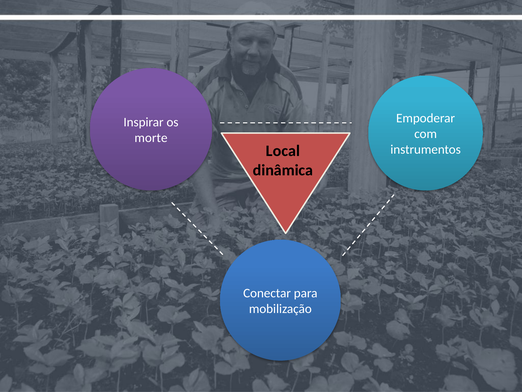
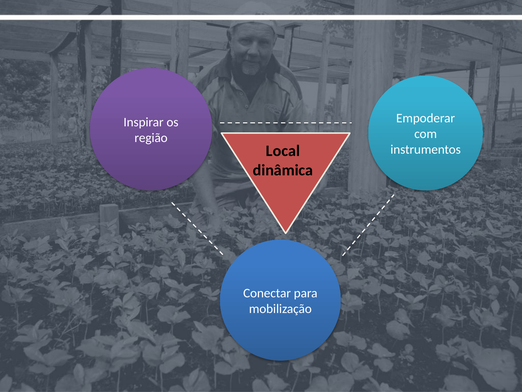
morte: morte -> região
